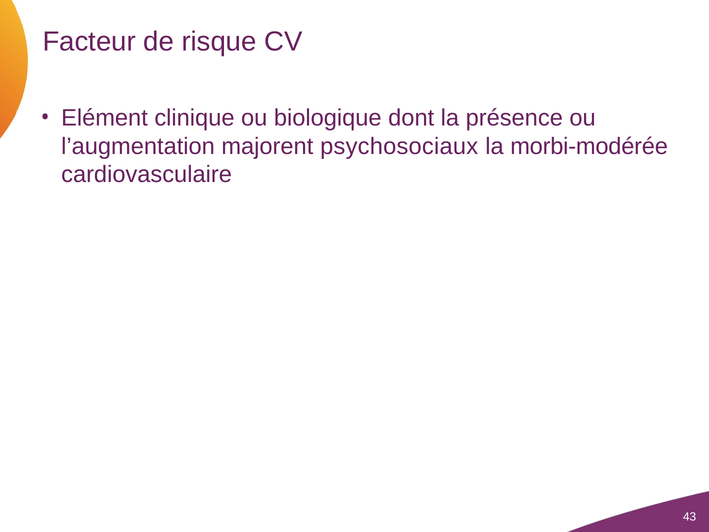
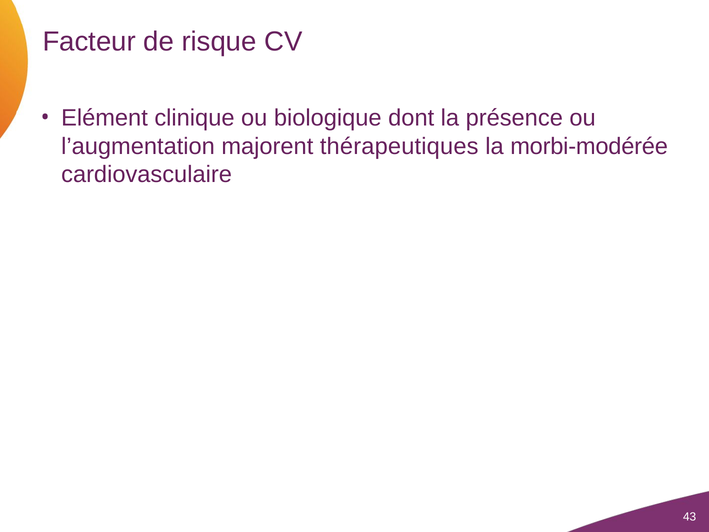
psychosociaux: psychosociaux -> thérapeutiques
